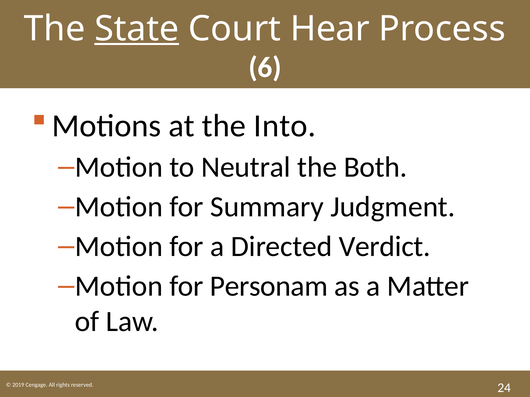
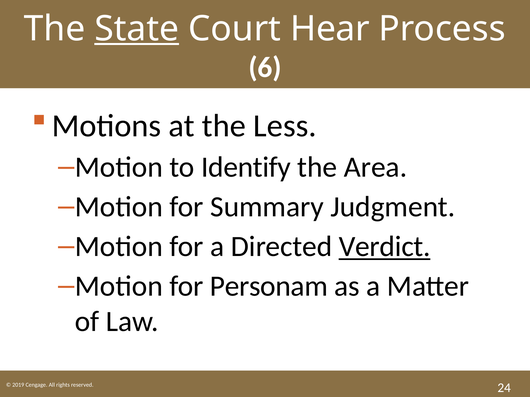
Into: Into -> Less
Neutral: Neutral -> Identify
Both: Both -> Area
Verdict underline: none -> present
